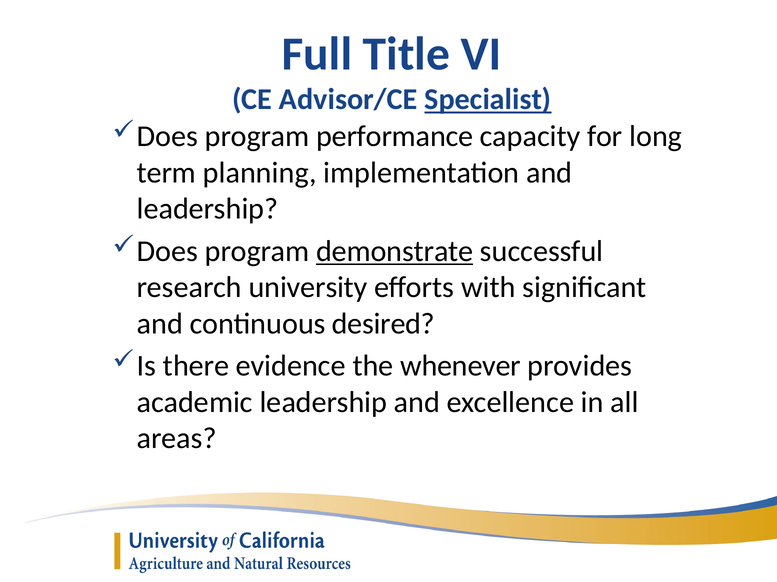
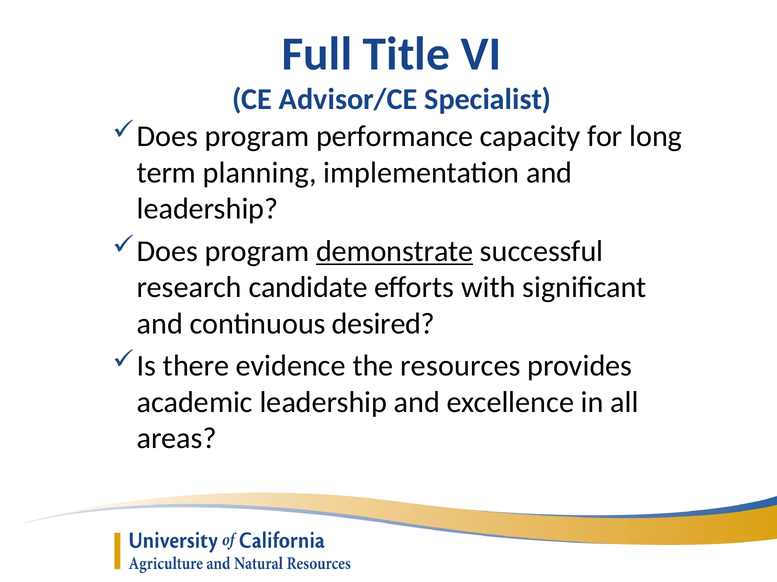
Specialist underline: present -> none
university: university -> candidate
whenever: whenever -> resources
